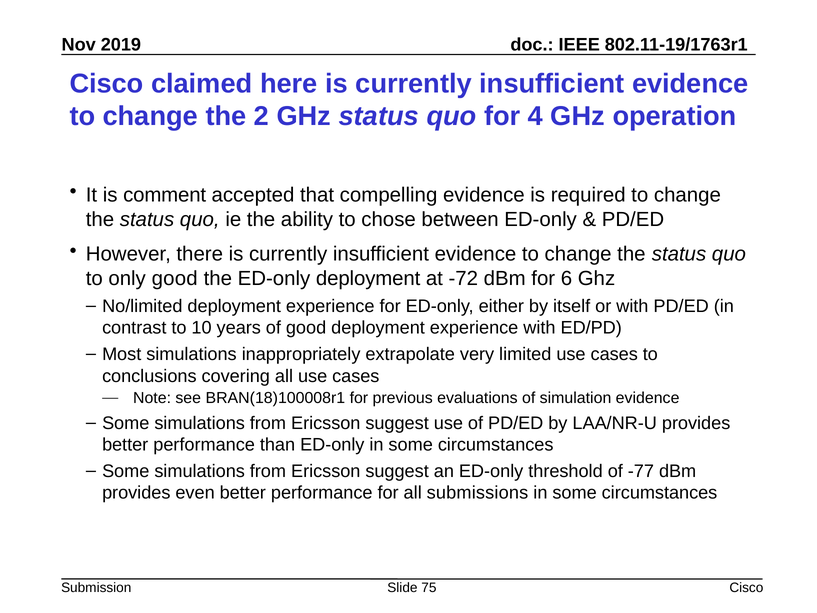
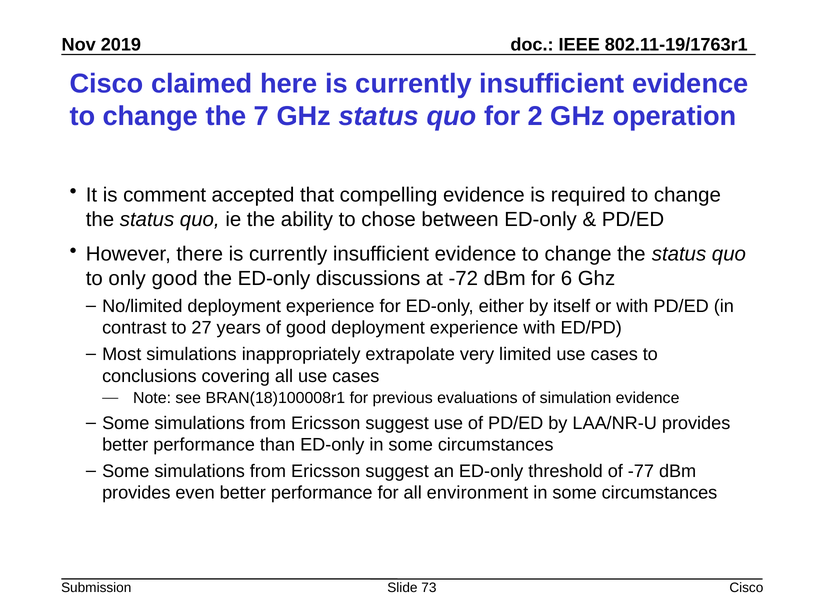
2: 2 -> 7
4: 4 -> 2
ED-only deployment: deployment -> discussions
10: 10 -> 27
submissions: submissions -> environment
75: 75 -> 73
